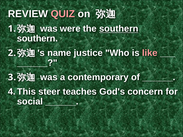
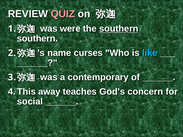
justice: justice -> curses
like colour: pink -> light blue
steer: steer -> away
